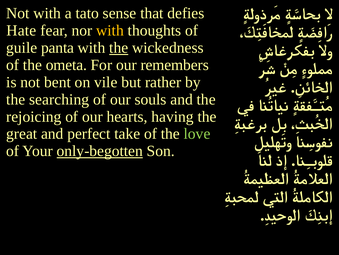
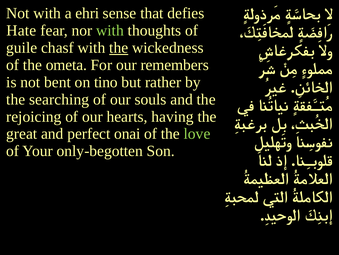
tato: tato -> ehri
with at (110, 30) colour: yellow -> light green
panta: panta -> chasf
vile: vile -> tino
take: take -> onai
only-begotten underline: present -> none
